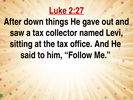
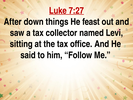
2:27: 2:27 -> 7:27
gave: gave -> feast
